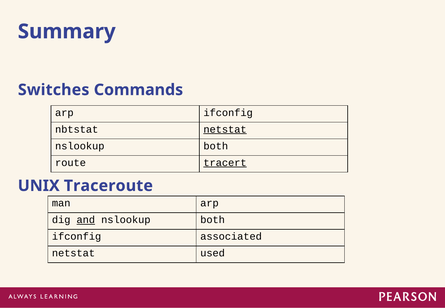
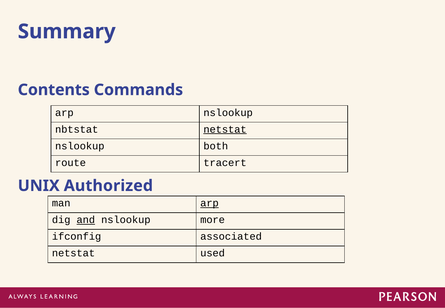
Switches: Switches -> Contents
arp ifconfig: ifconfig -> nslookup
tracert underline: present -> none
Traceroute: Traceroute -> Authorized
arp at (209, 203) underline: none -> present
both at (213, 220): both -> more
